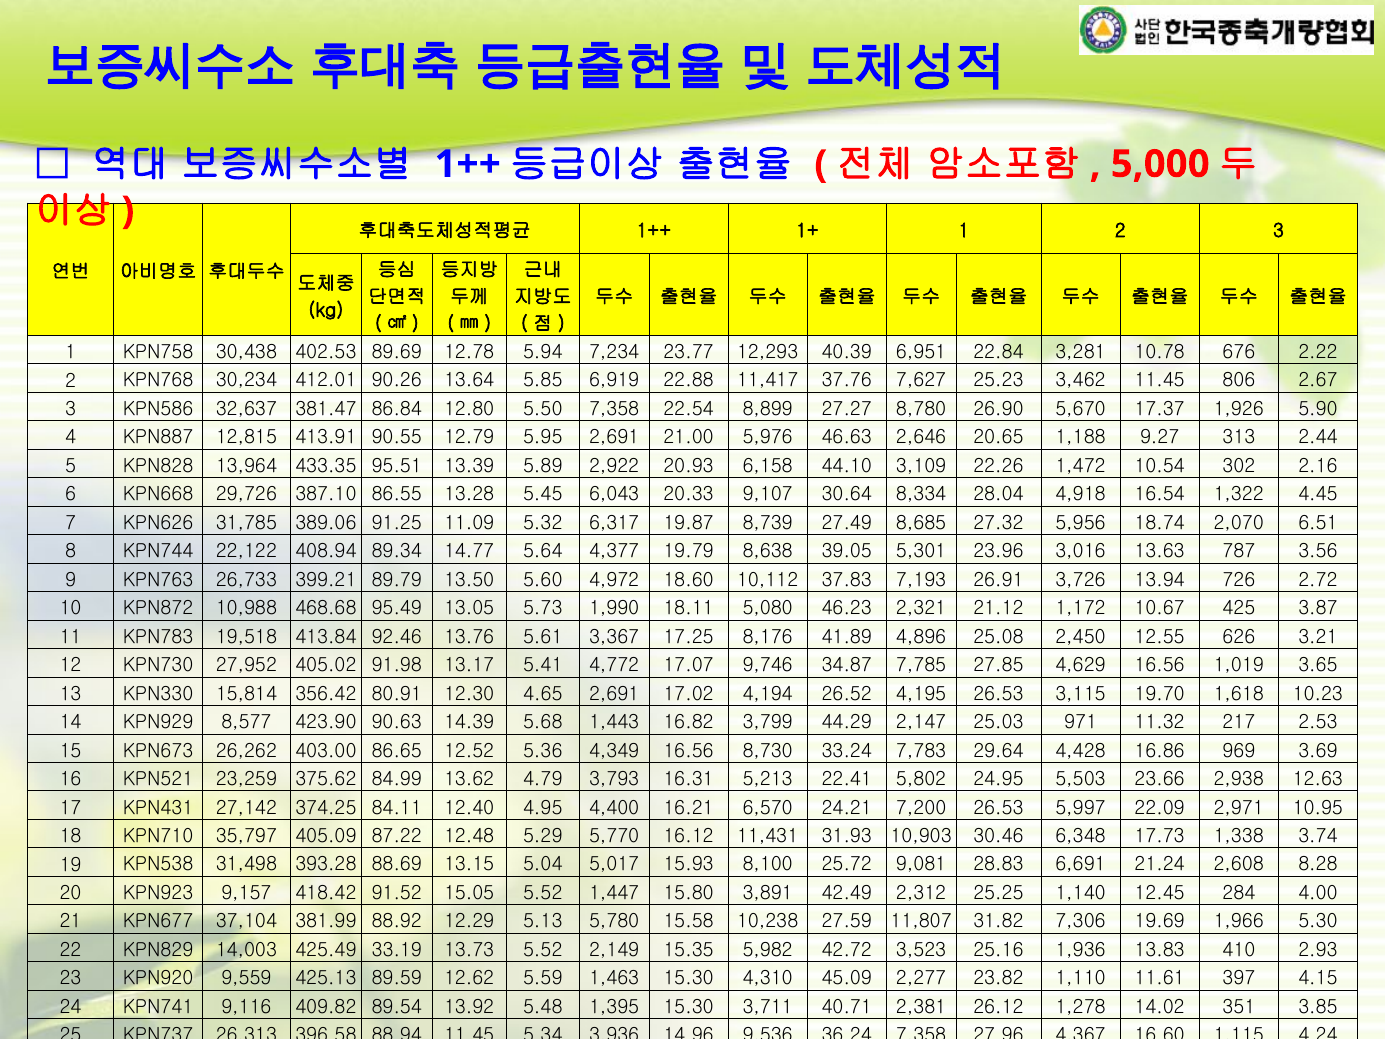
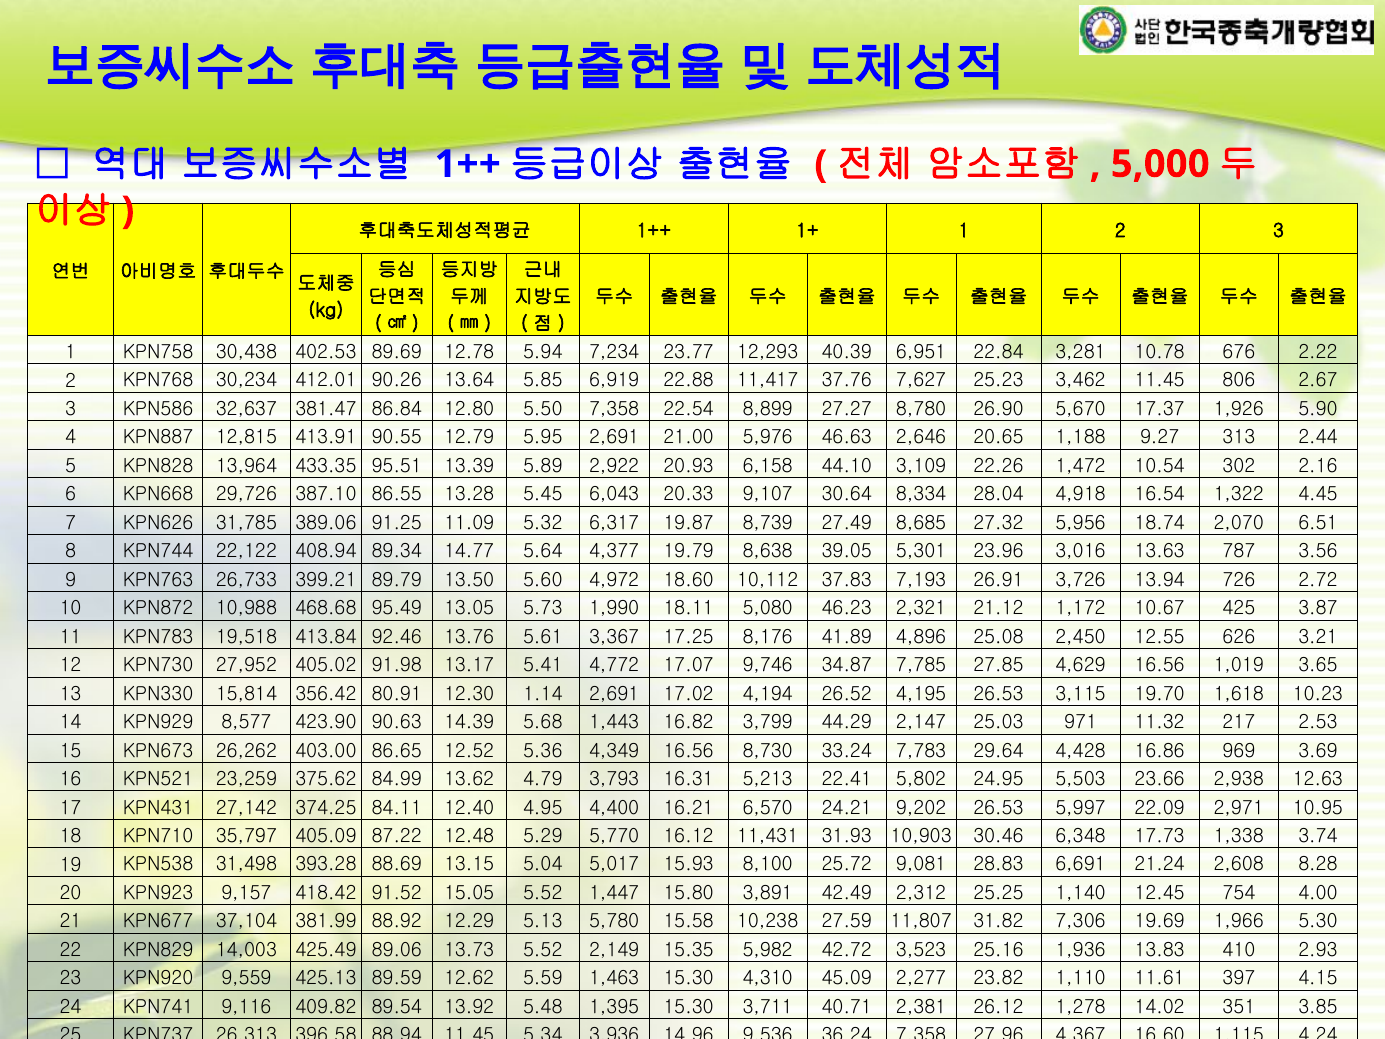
4.65: 4.65 -> 1.14
7,200: 7,200 -> 9,202
284: 284 -> 754
33.19: 33.19 -> 89.06
